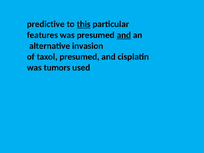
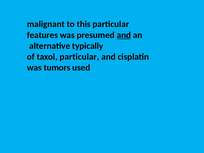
predictive: predictive -> malignant
this underline: present -> none
invasion: invasion -> typically
taxol presumed: presumed -> particular
